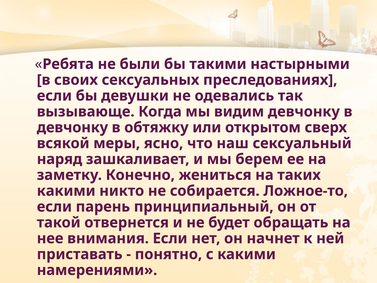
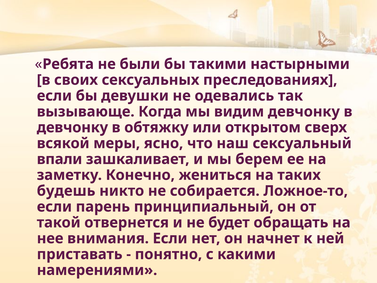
наряд: наряд -> впали
какими at (66, 191): какими -> будешь
